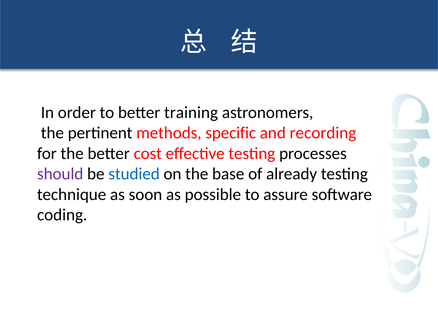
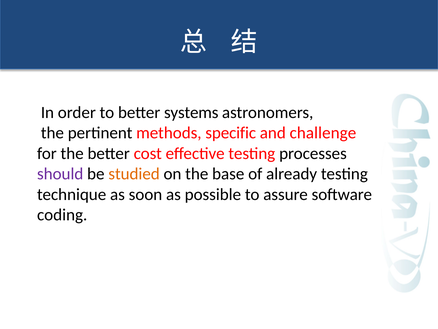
training: training -> systems
recording: recording -> challenge
studied colour: blue -> orange
